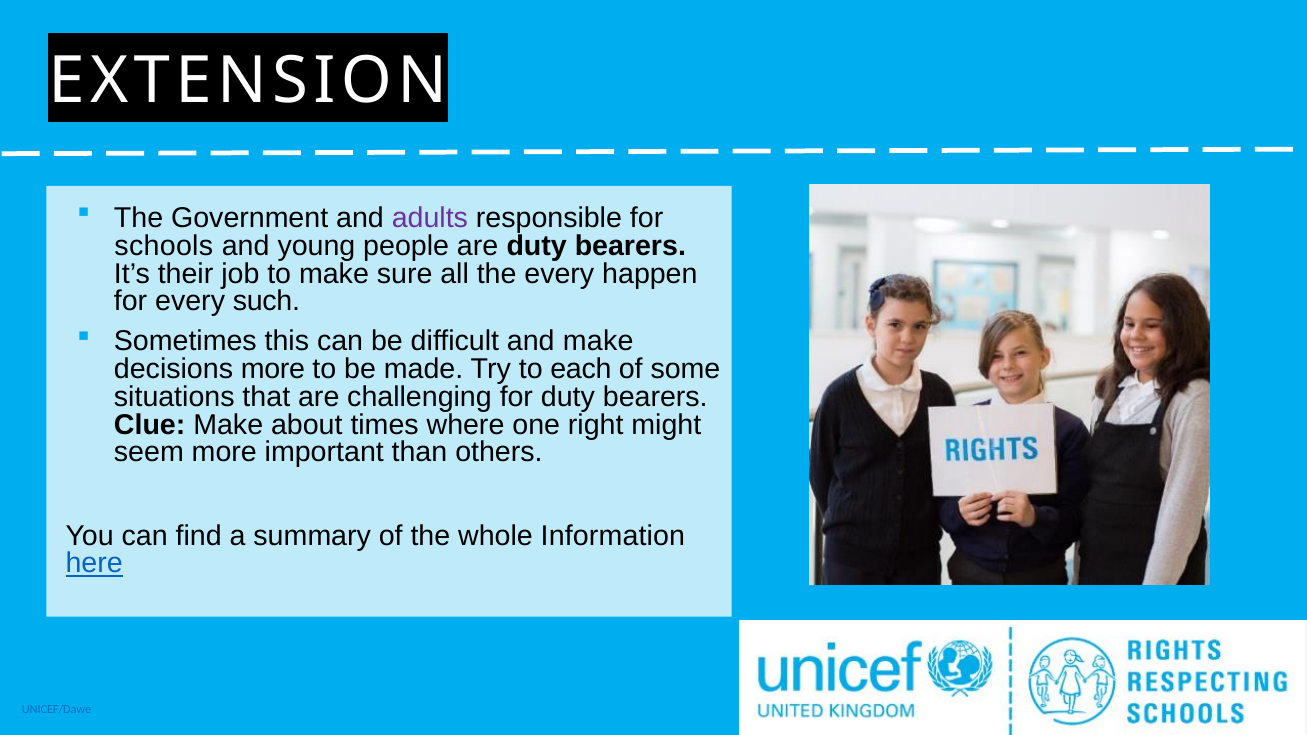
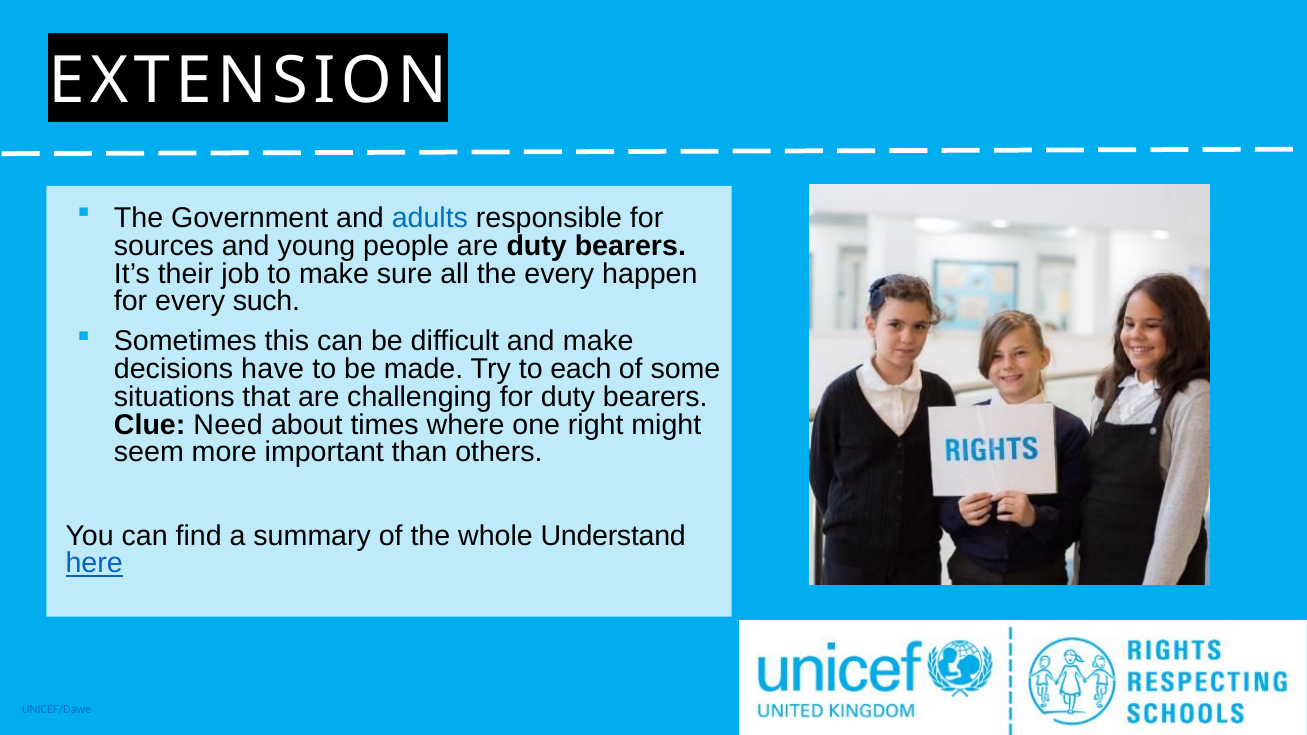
adults colour: purple -> blue
schools: schools -> sources
decisions more: more -> have
Clue Make: Make -> Need
Information: Information -> Understand
